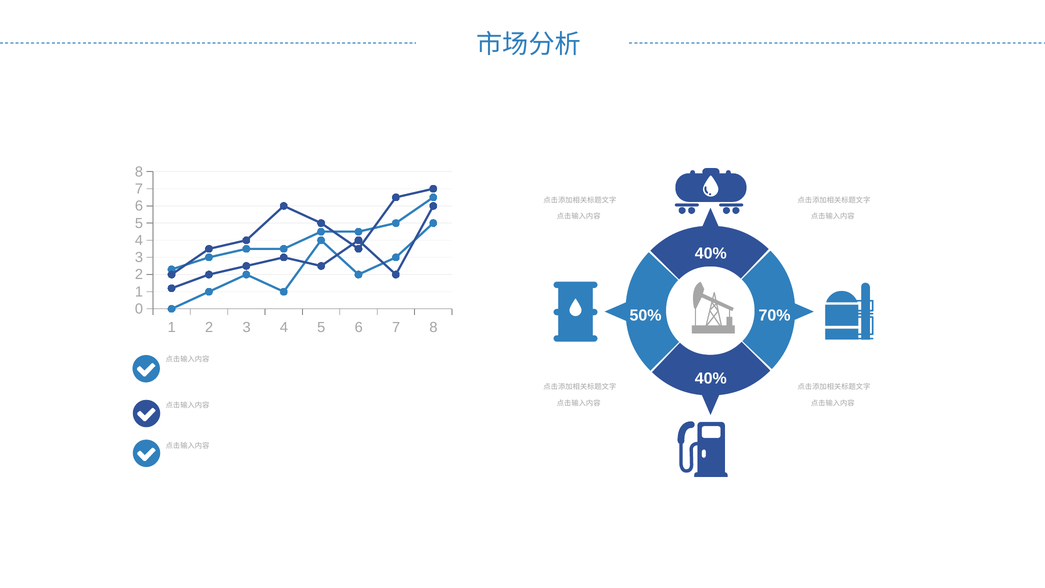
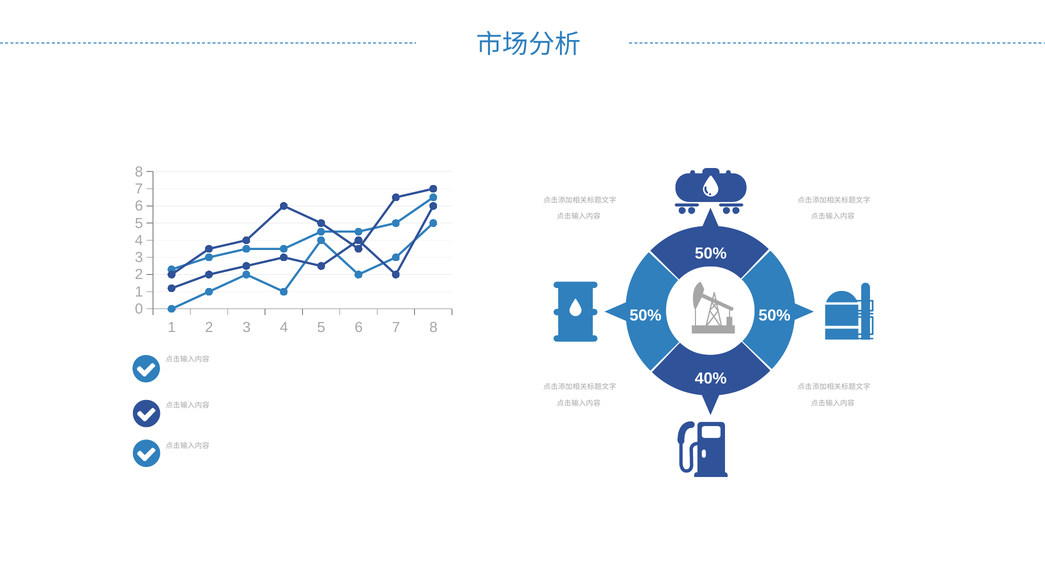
40% at (711, 253): 40% -> 50%
50% 70%: 70% -> 50%
